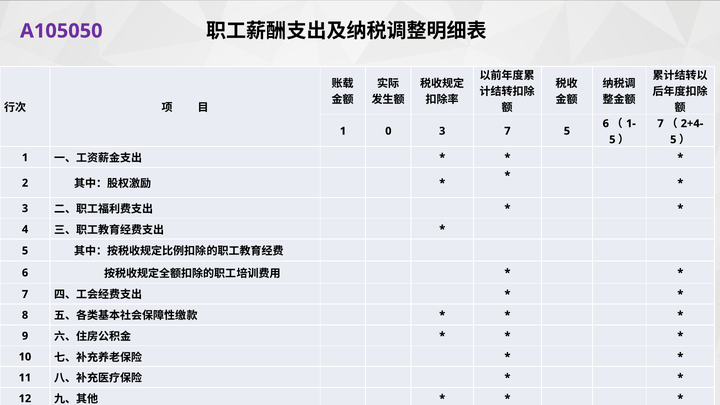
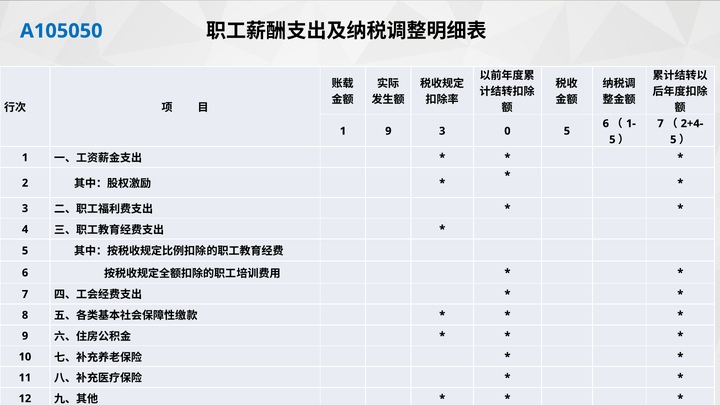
A105050 colour: purple -> blue
1 0: 0 -> 9
3 7: 7 -> 0
